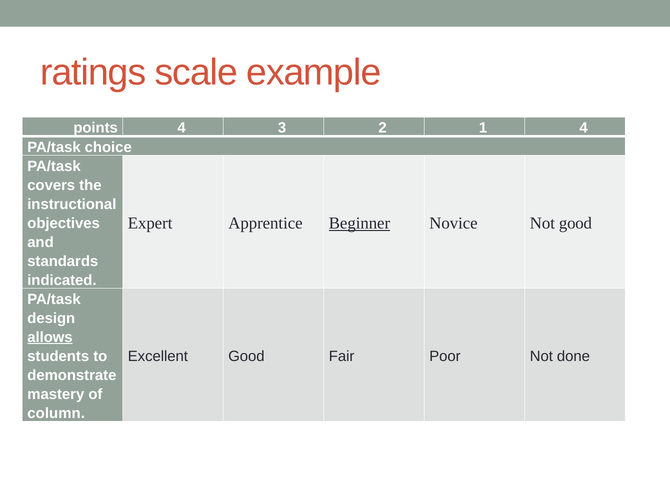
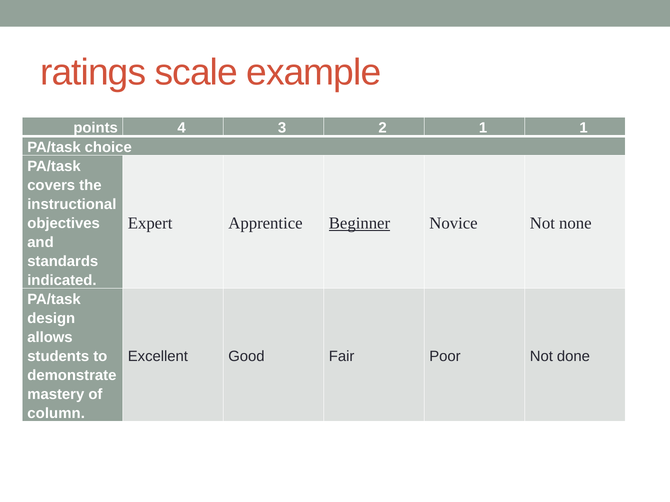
1 4: 4 -> 1
Not good: good -> none
allows underline: present -> none
